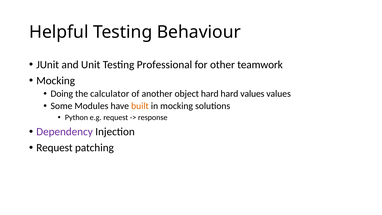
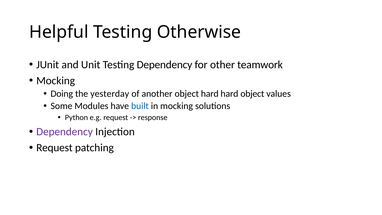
Behaviour: Behaviour -> Otherwise
Testing Professional: Professional -> Dependency
calculator: calculator -> yesterday
hard values: values -> object
built colour: orange -> blue
